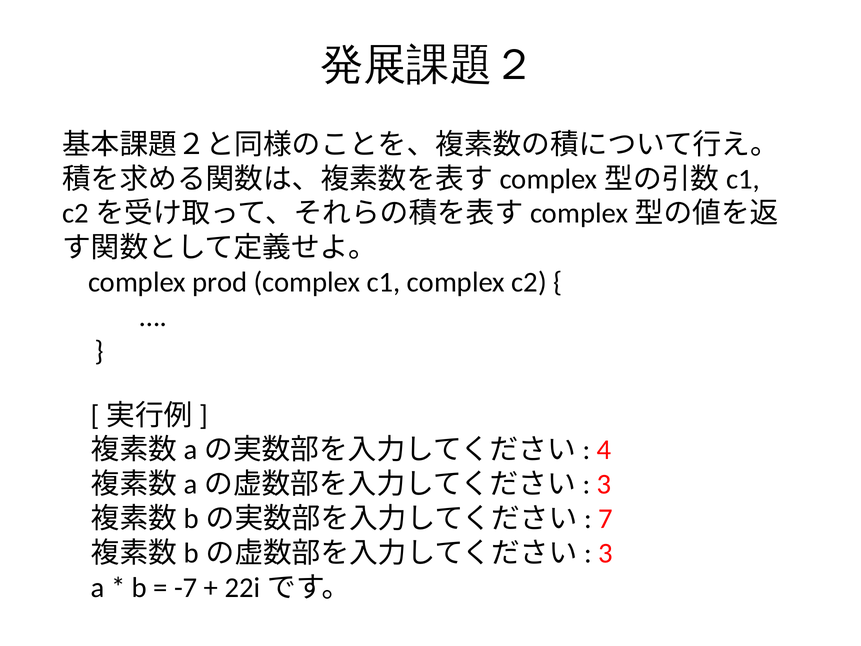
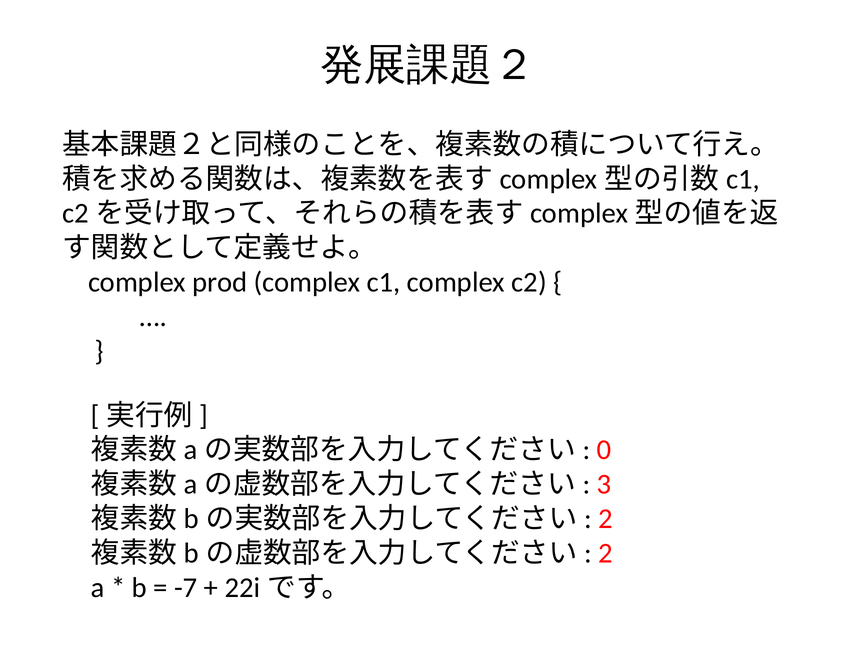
4: 4 -> 0
7 at (605, 519): 7 -> 2
3 at (605, 553): 3 -> 2
